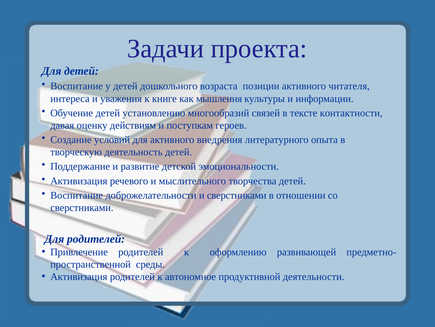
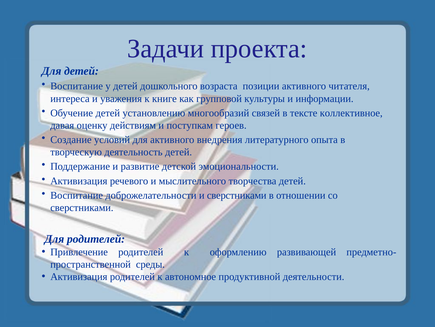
мышления: мышления -> групповой
контактности: контактности -> коллективное
